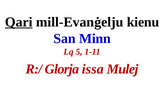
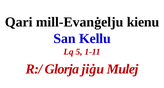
Qari underline: present -> none
Minn: Minn -> Kellu
issa: issa -> jiġu
